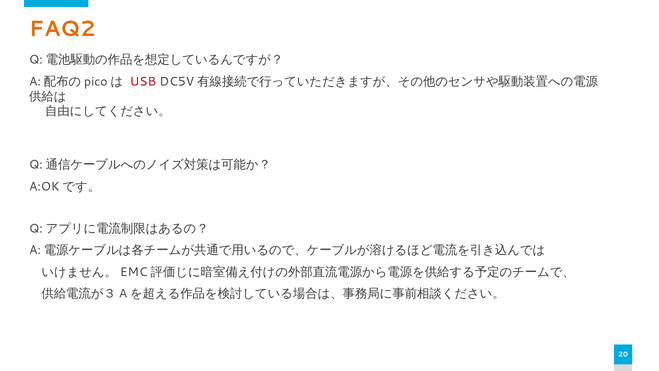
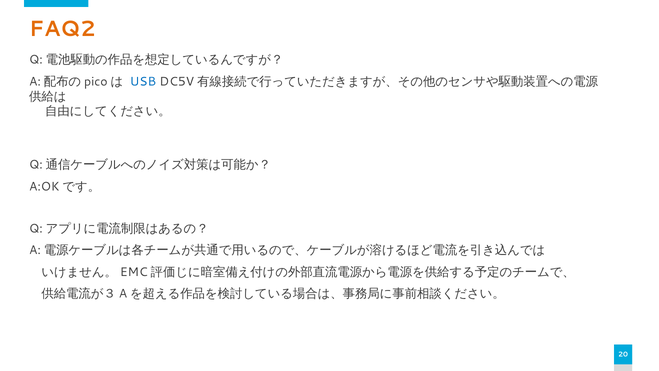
USB colour: red -> blue
